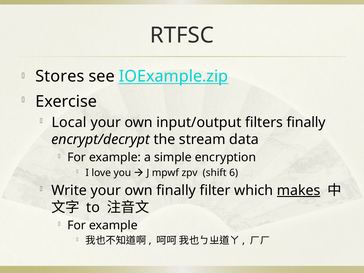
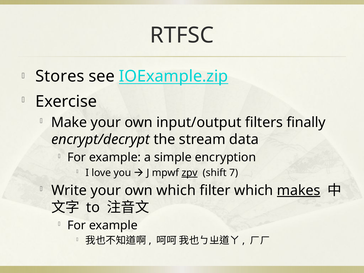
Local: Local -> Make
zpv underline: none -> present
6: 6 -> 7
own finally: finally -> which
